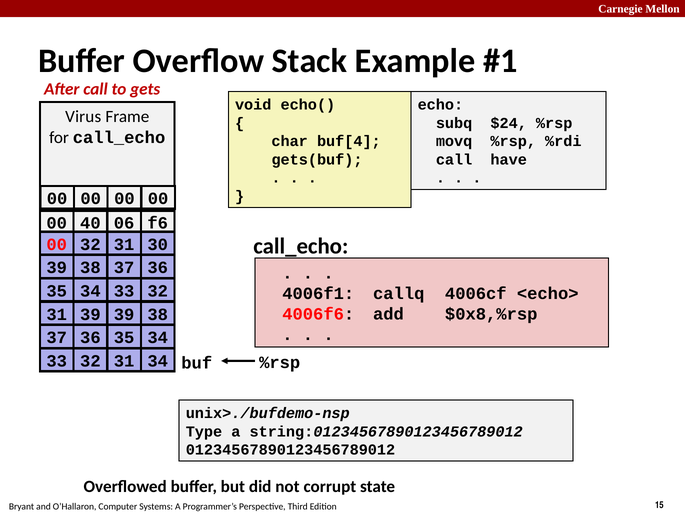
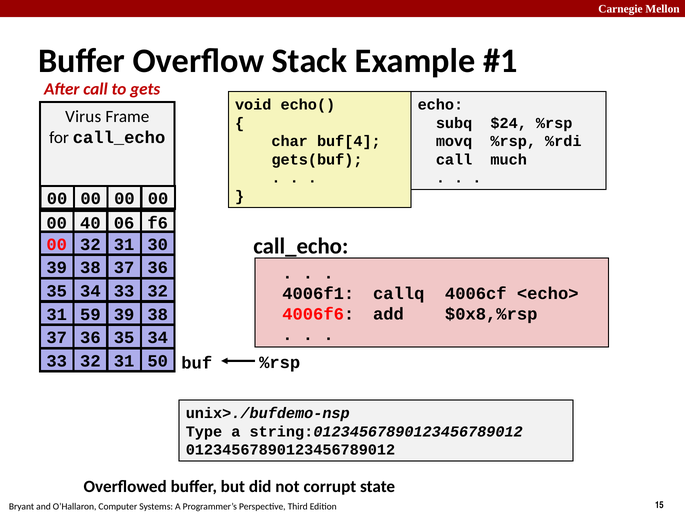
have: have -> much
31 39: 39 -> 59
31 34: 34 -> 50
